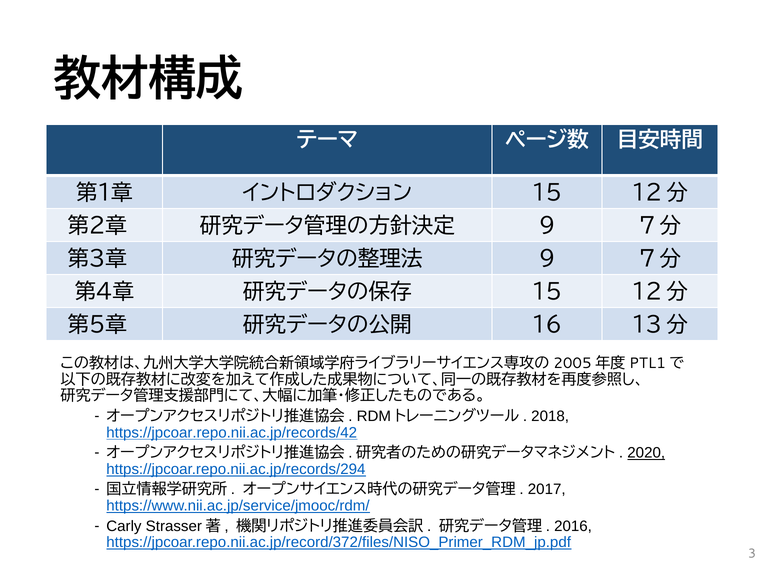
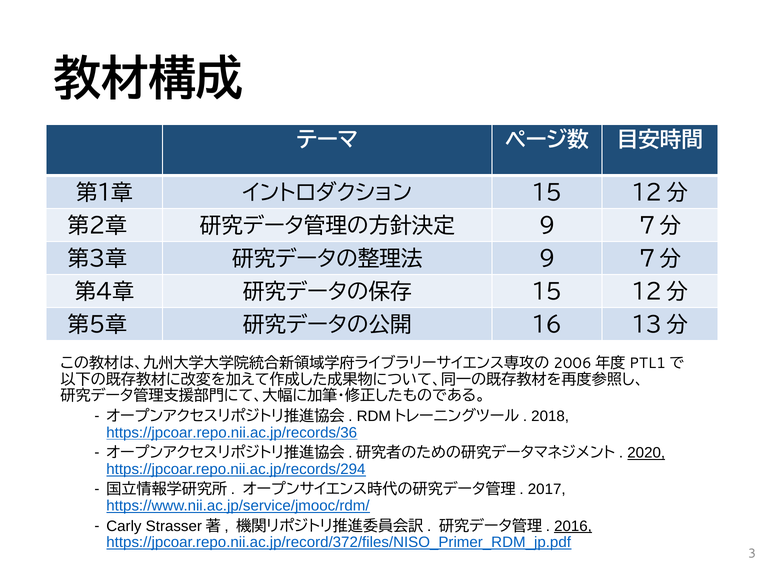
2005: 2005 -> 2006
https://jpcoar.repo.nii.ac.jp/records/42: https://jpcoar.repo.nii.ac.jp/records/42 -> https://jpcoar.repo.nii.ac.jp/records/36
2016 underline: none -> present
